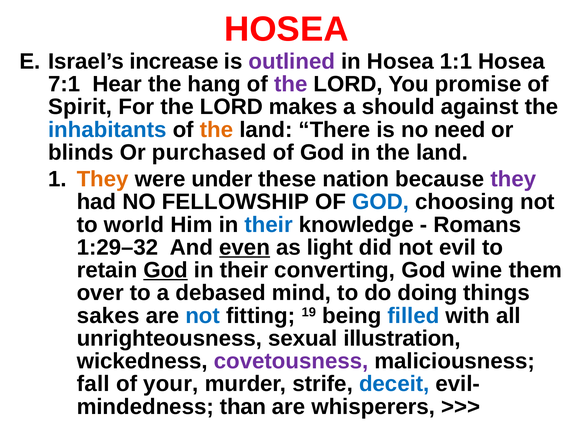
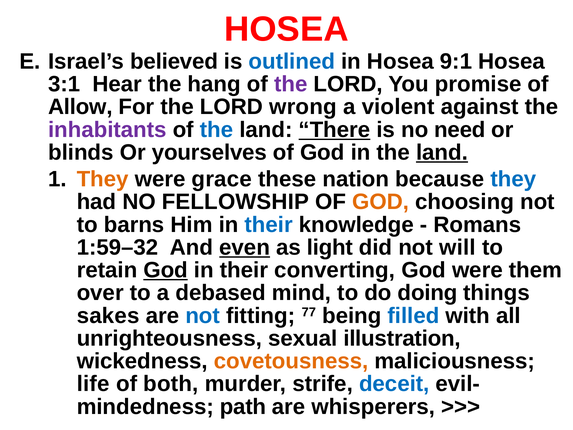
increase: increase -> believed
outlined colour: purple -> blue
1:1: 1:1 -> 9:1
7:1: 7:1 -> 3:1
Spirit: Spirit -> Allow
makes: makes -> wrong
should: should -> violent
inhabitants colour: blue -> purple
the at (217, 130) colour: orange -> blue
There underline: none -> present
purchased: purchased -> yourselves
land at (442, 152) underline: none -> present
under: under -> grace
they at (513, 179) colour: purple -> blue
GOD at (381, 202) colour: blue -> orange
world: world -> barns
1:29–32: 1:29–32 -> 1:59–32
evil: evil -> will
God wine: wine -> were
19: 19 -> 77
covetousness colour: purple -> orange
fall: fall -> life
your: your -> both
than: than -> path
